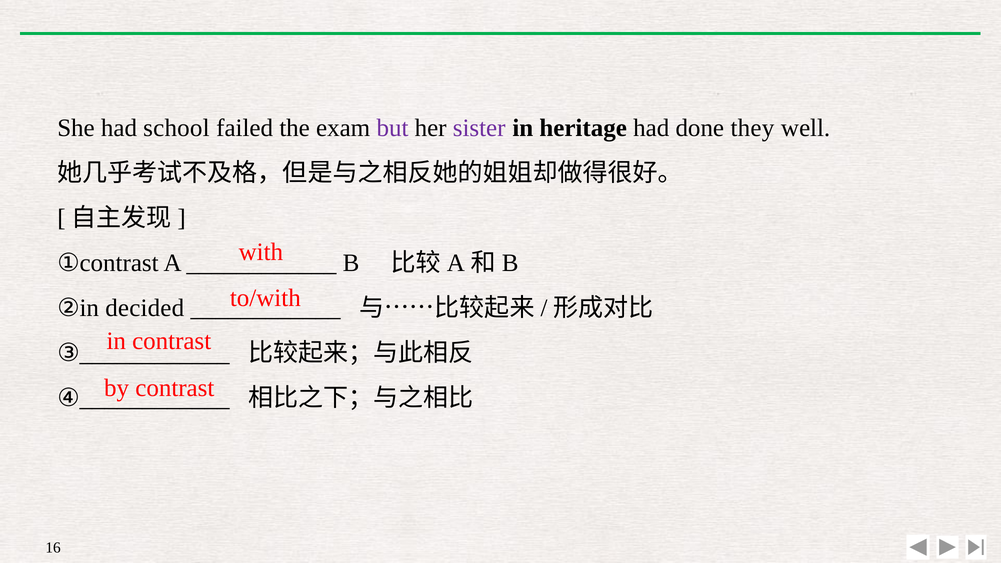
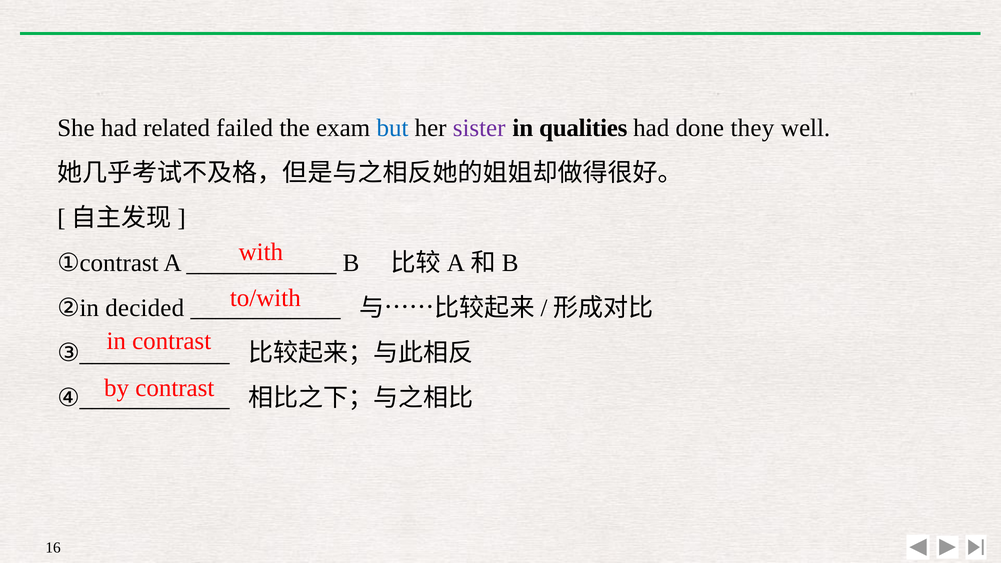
school: school -> related
but colour: purple -> blue
heritage: heritage -> qualities
